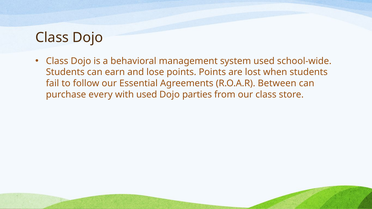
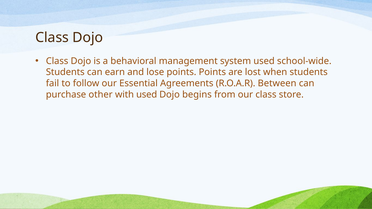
every: every -> other
parties: parties -> begins
